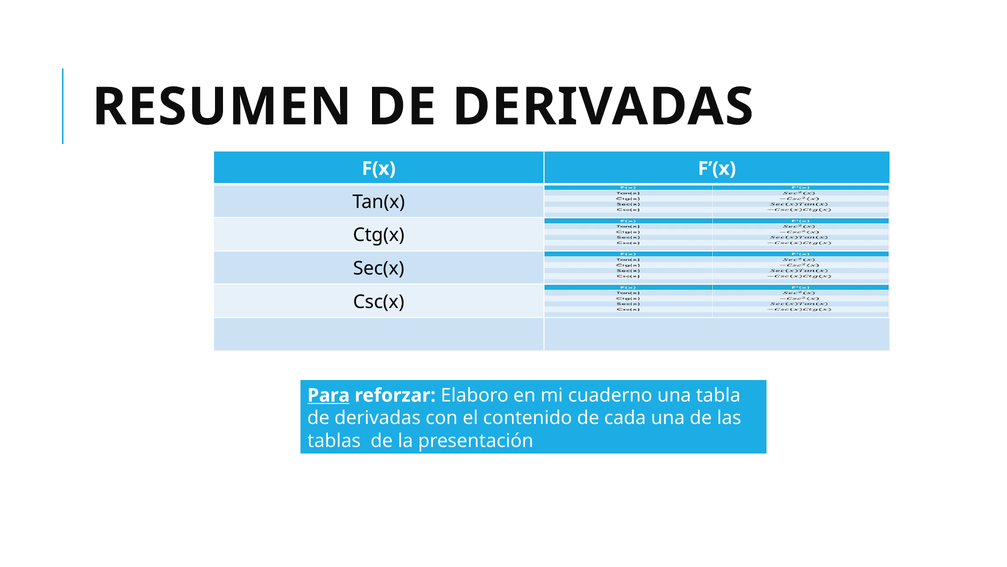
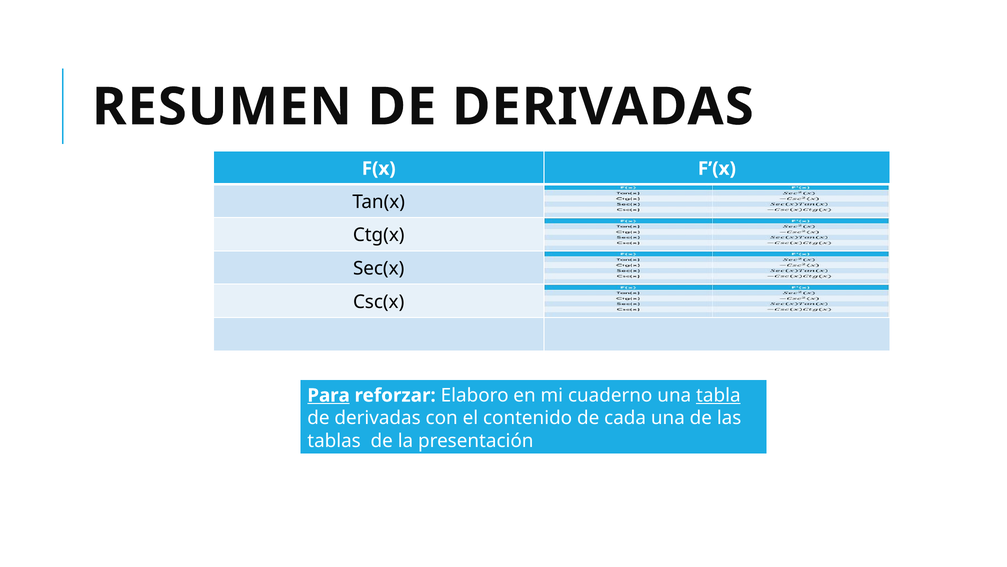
tabla underline: none -> present
